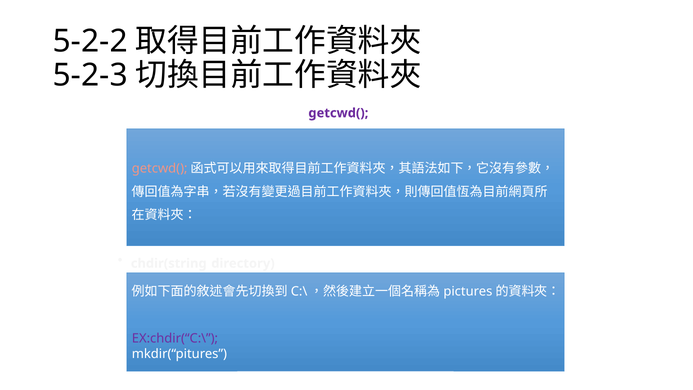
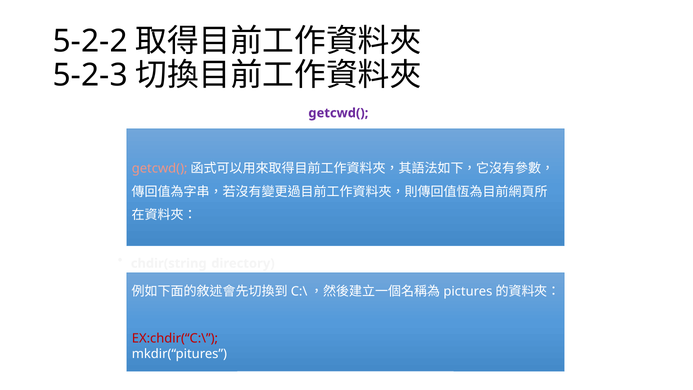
EX:chdir(“C:\ colour: purple -> red
